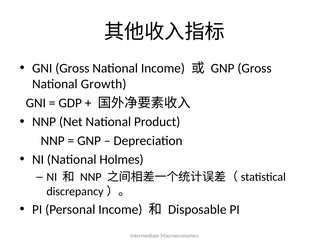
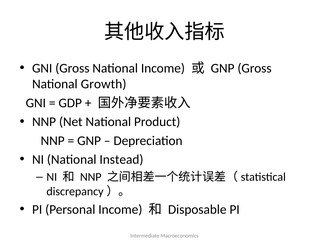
Holmes: Holmes -> Instead
